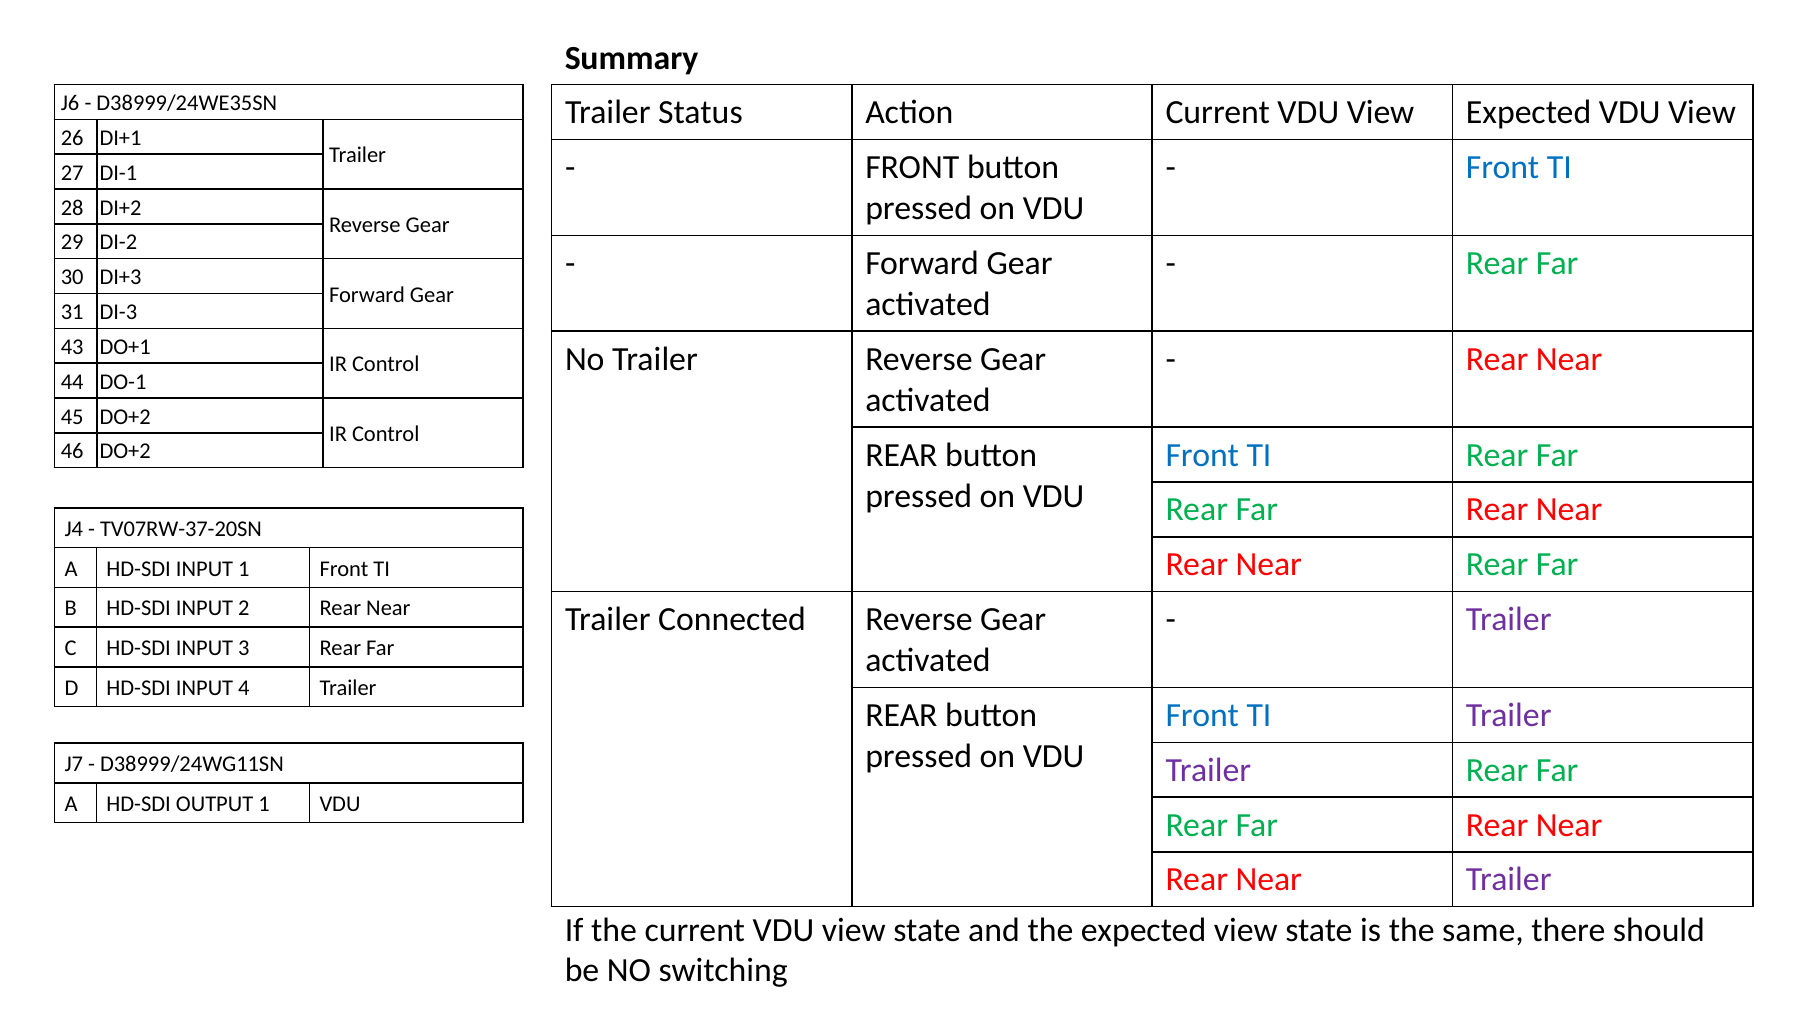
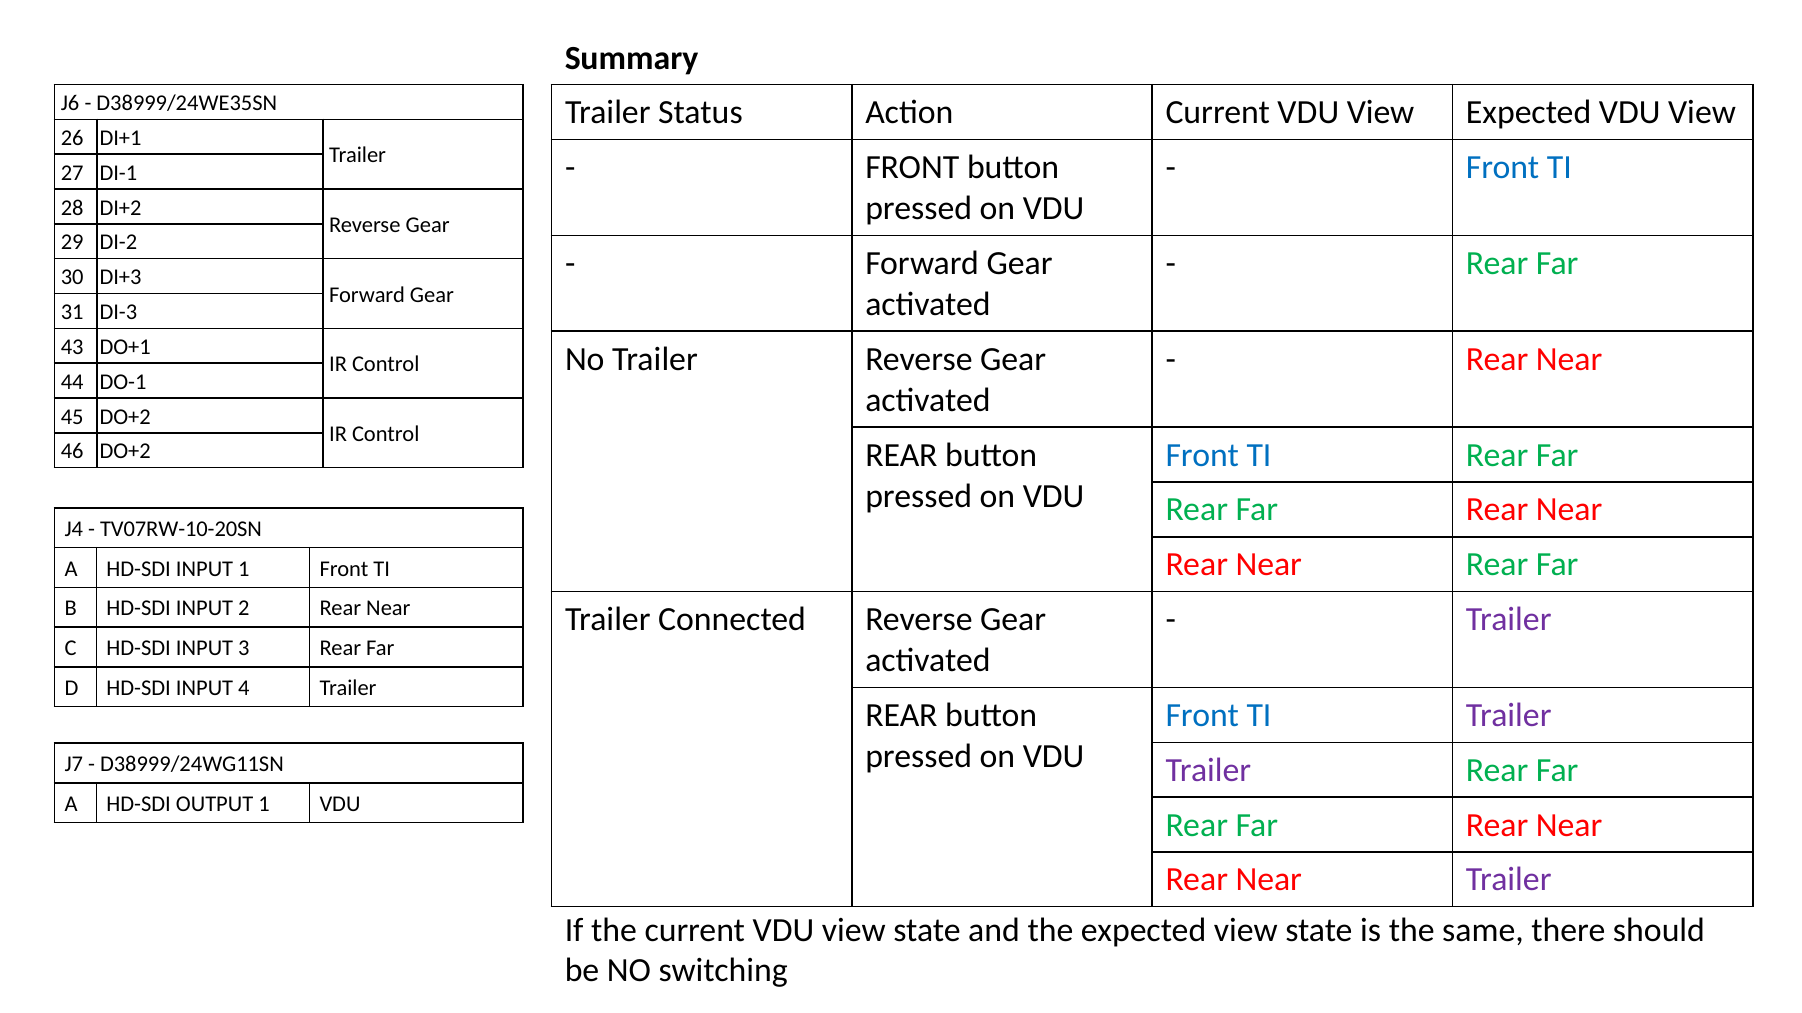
TV07RW-37-20SN: TV07RW-37-20SN -> TV07RW-10-20SN
